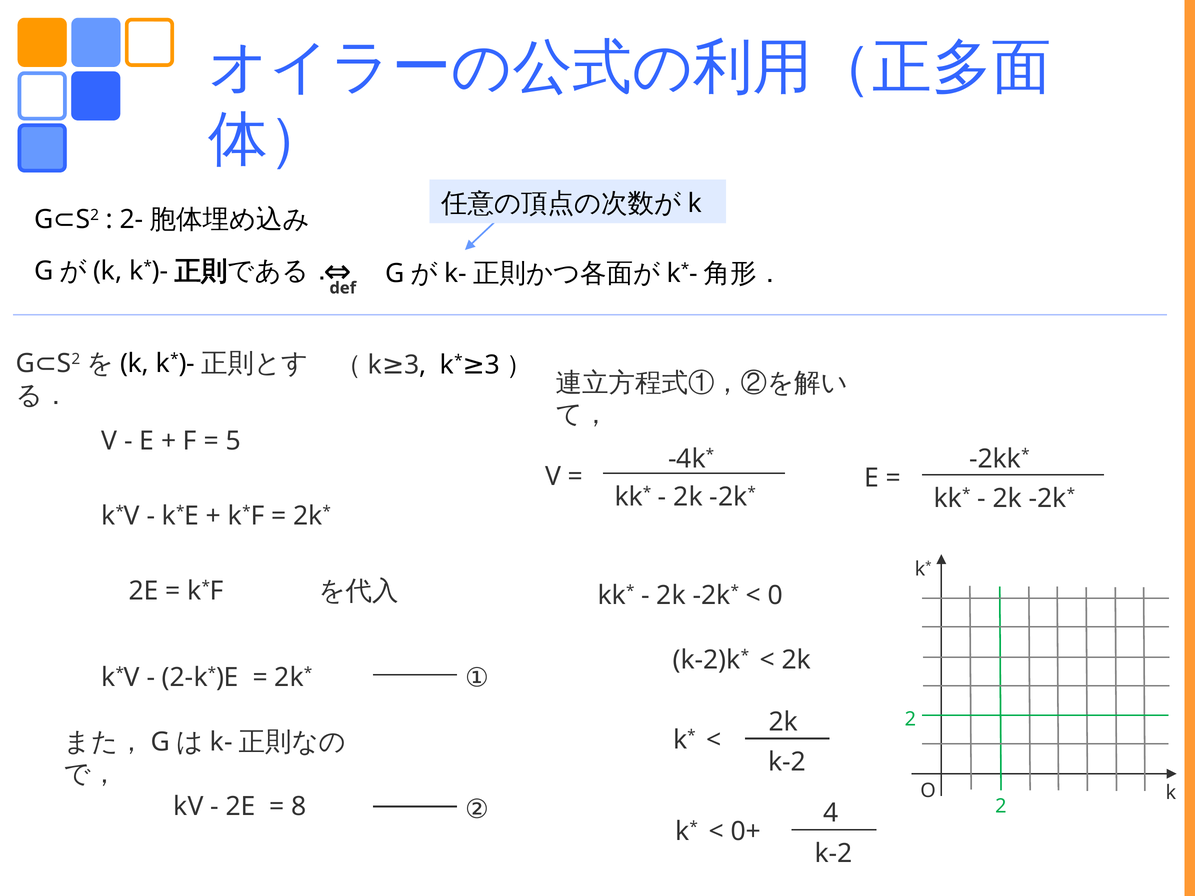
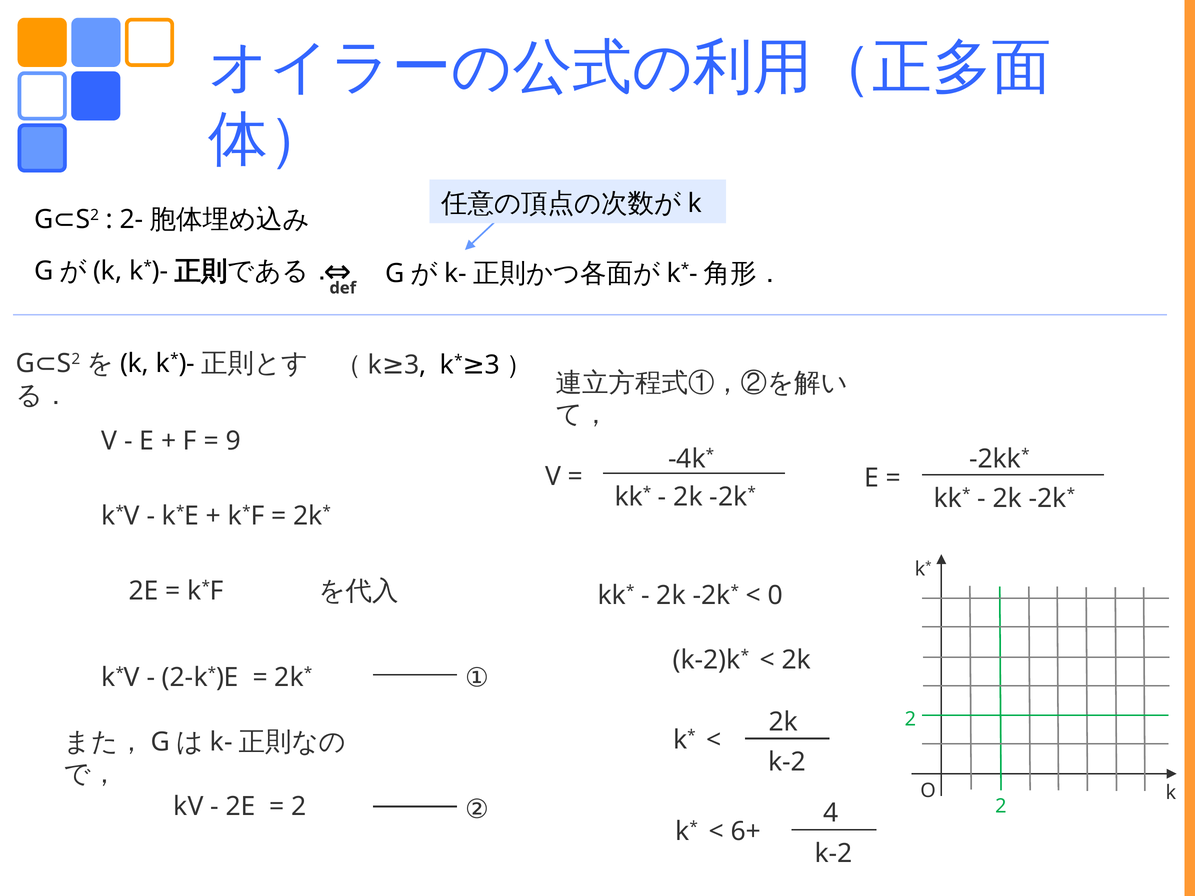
5: 5 -> 9
8 at (299, 807): 8 -> 2
0+: 0+ -> 6+
